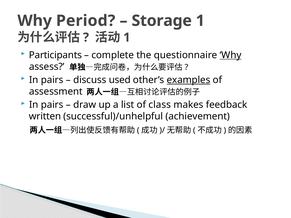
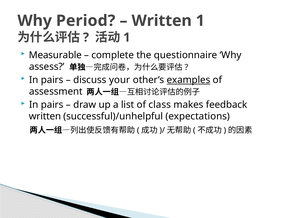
Storage at (162, 21): Storage -> Written
Participants: Participants -> Measurable
Why at (231, 55) underline: present -> none
used: used -> your
achievement: achievement -> expectations
